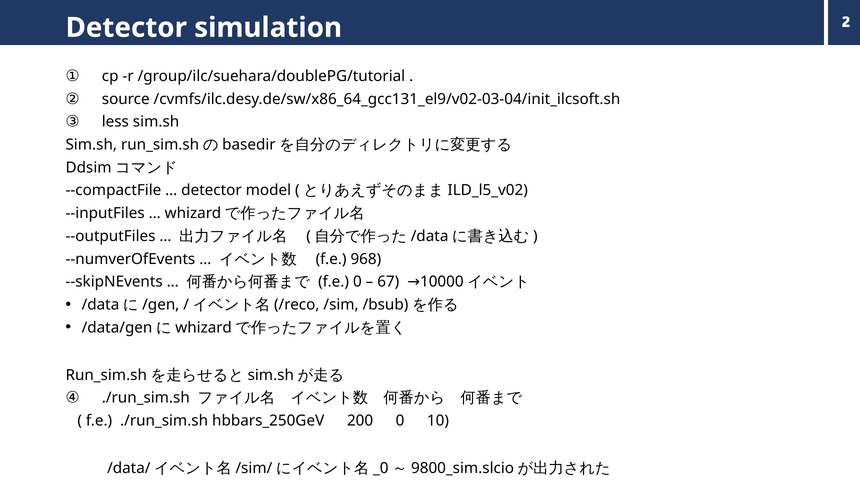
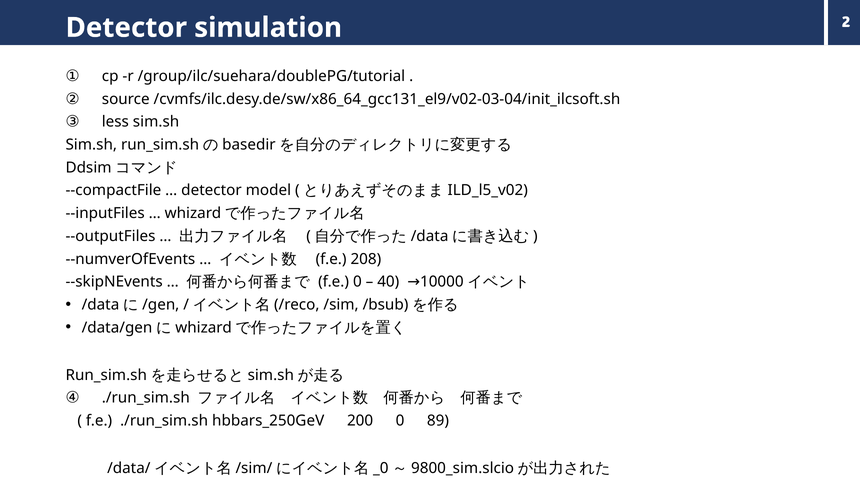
968: 968 -> 208
67: 67 -> 40
10: 10 -> 89
